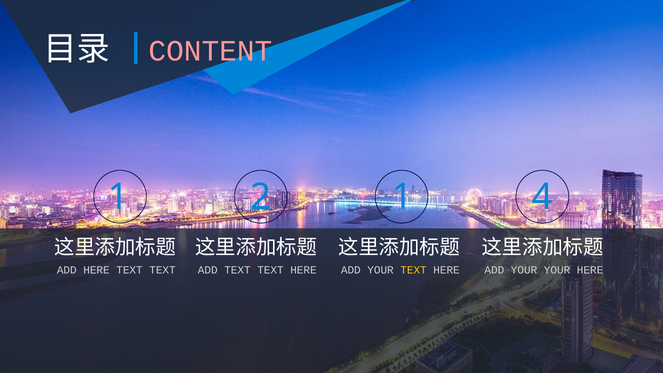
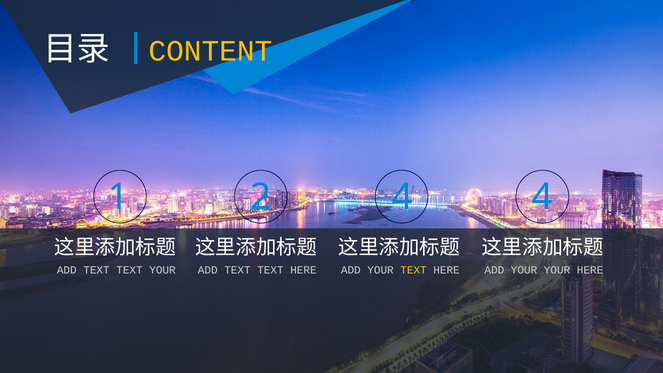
CONTENT colour: pink -> yellow
2 1: 1 -> 4
HERE at (96, 270): HERE -> TEXT
TEXT at (162, 270): TEXT -> YOUR
